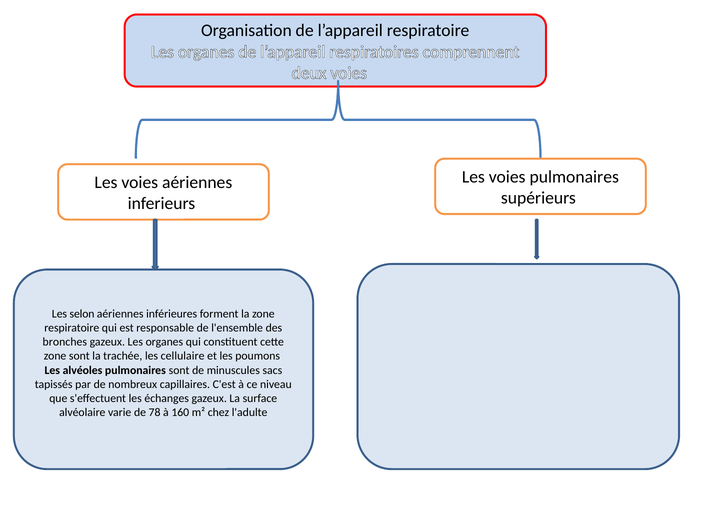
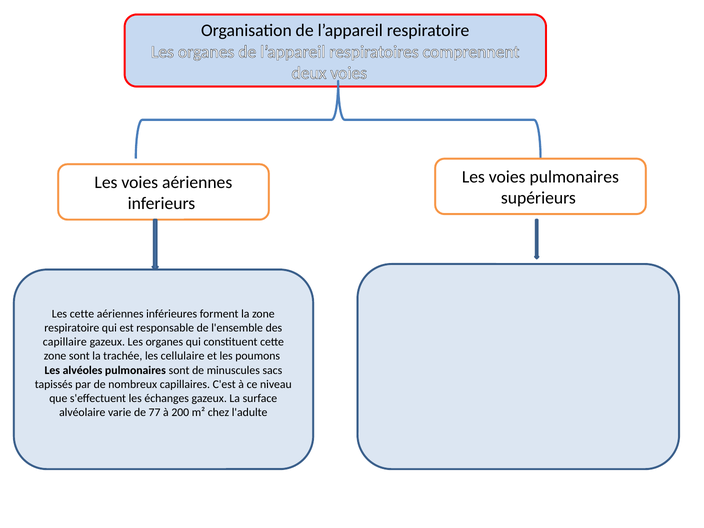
Les selon: selon -> cette
bronches: bronches -> capillaire
78: 78 -> 77
160: 160 -> 200
